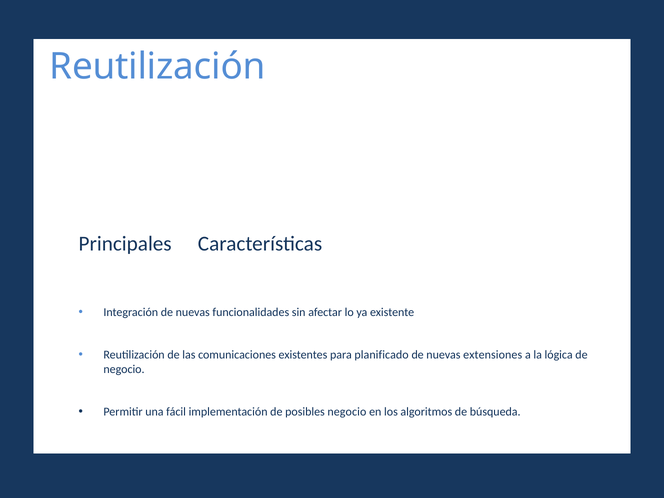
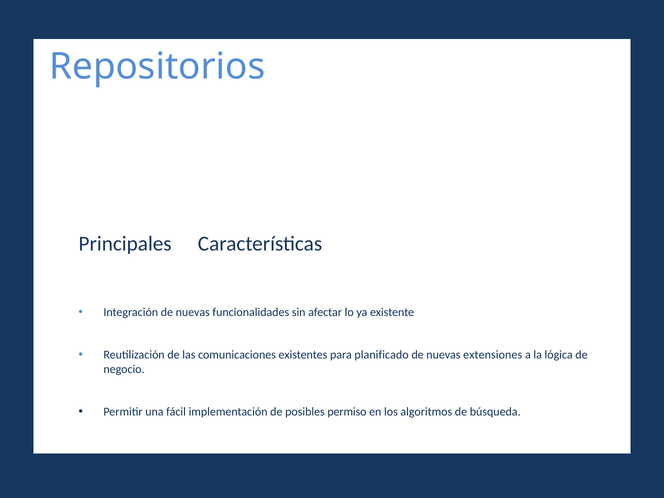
Reutilización at (157, 67): Reutilización -> Repositorios
posibles negocio: negocio -> permiso
